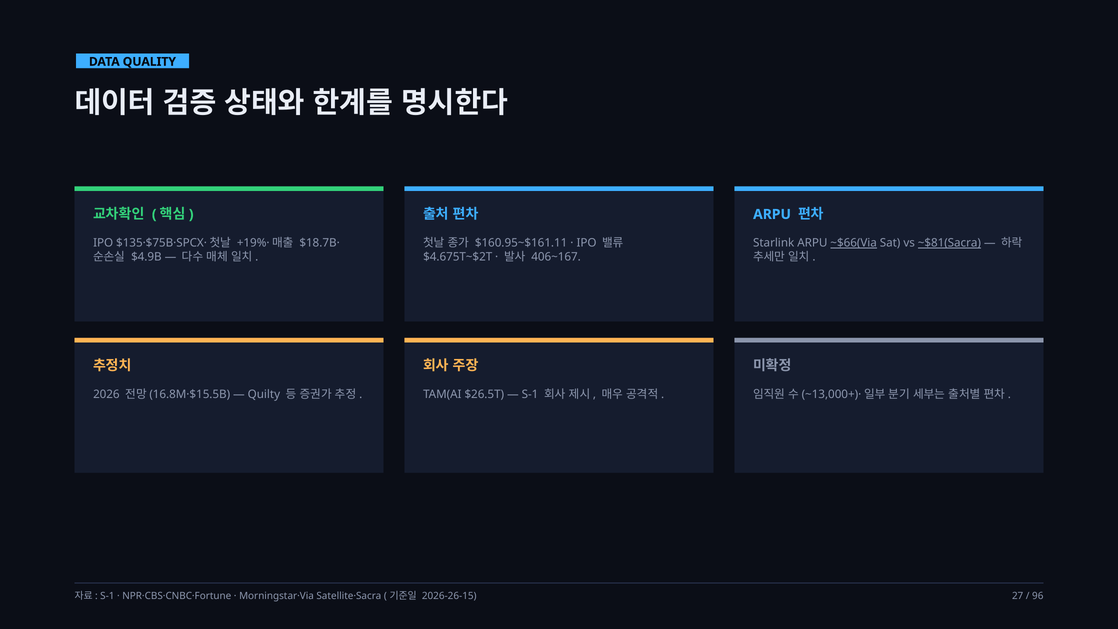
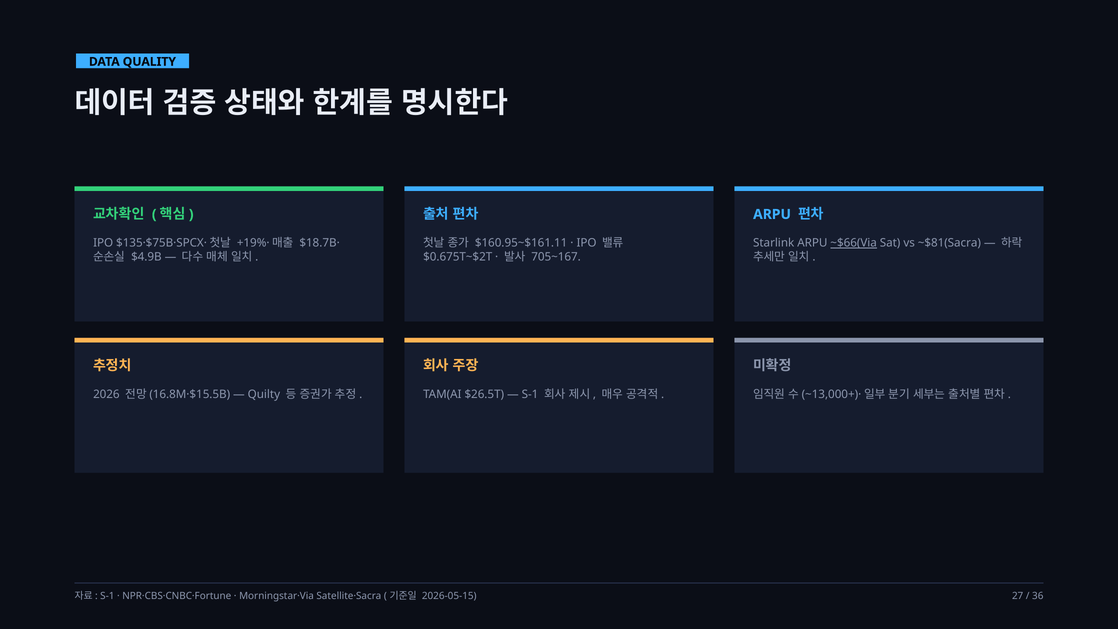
~$81(Sacra underline: present -> none
$4.675T~$2T: $4.675T~$2T -> $0.675T~$2T
406~167: 406~167 -> 705~167
2026-26-15: 2026-26-15 -> 2026-05-15
96: 96 -> 36
